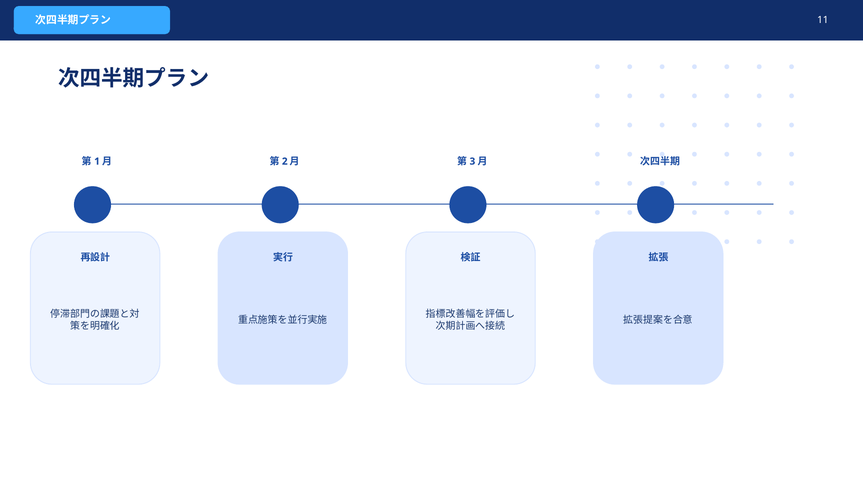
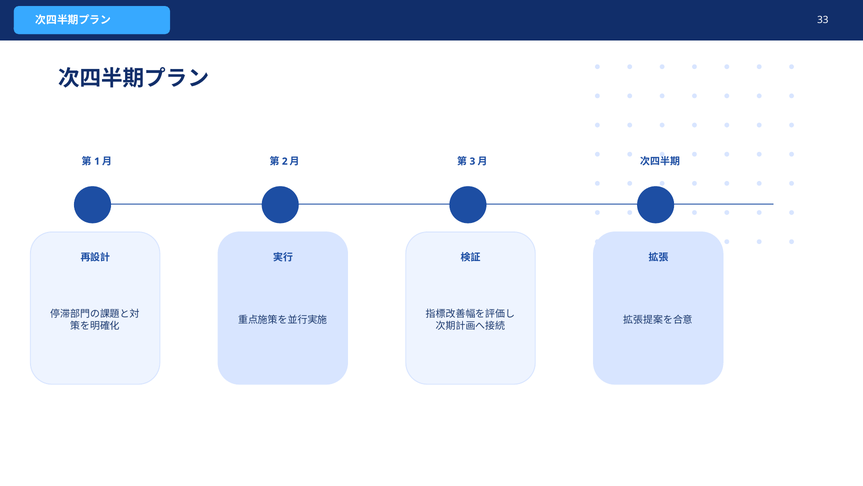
11: 11 -> 33
